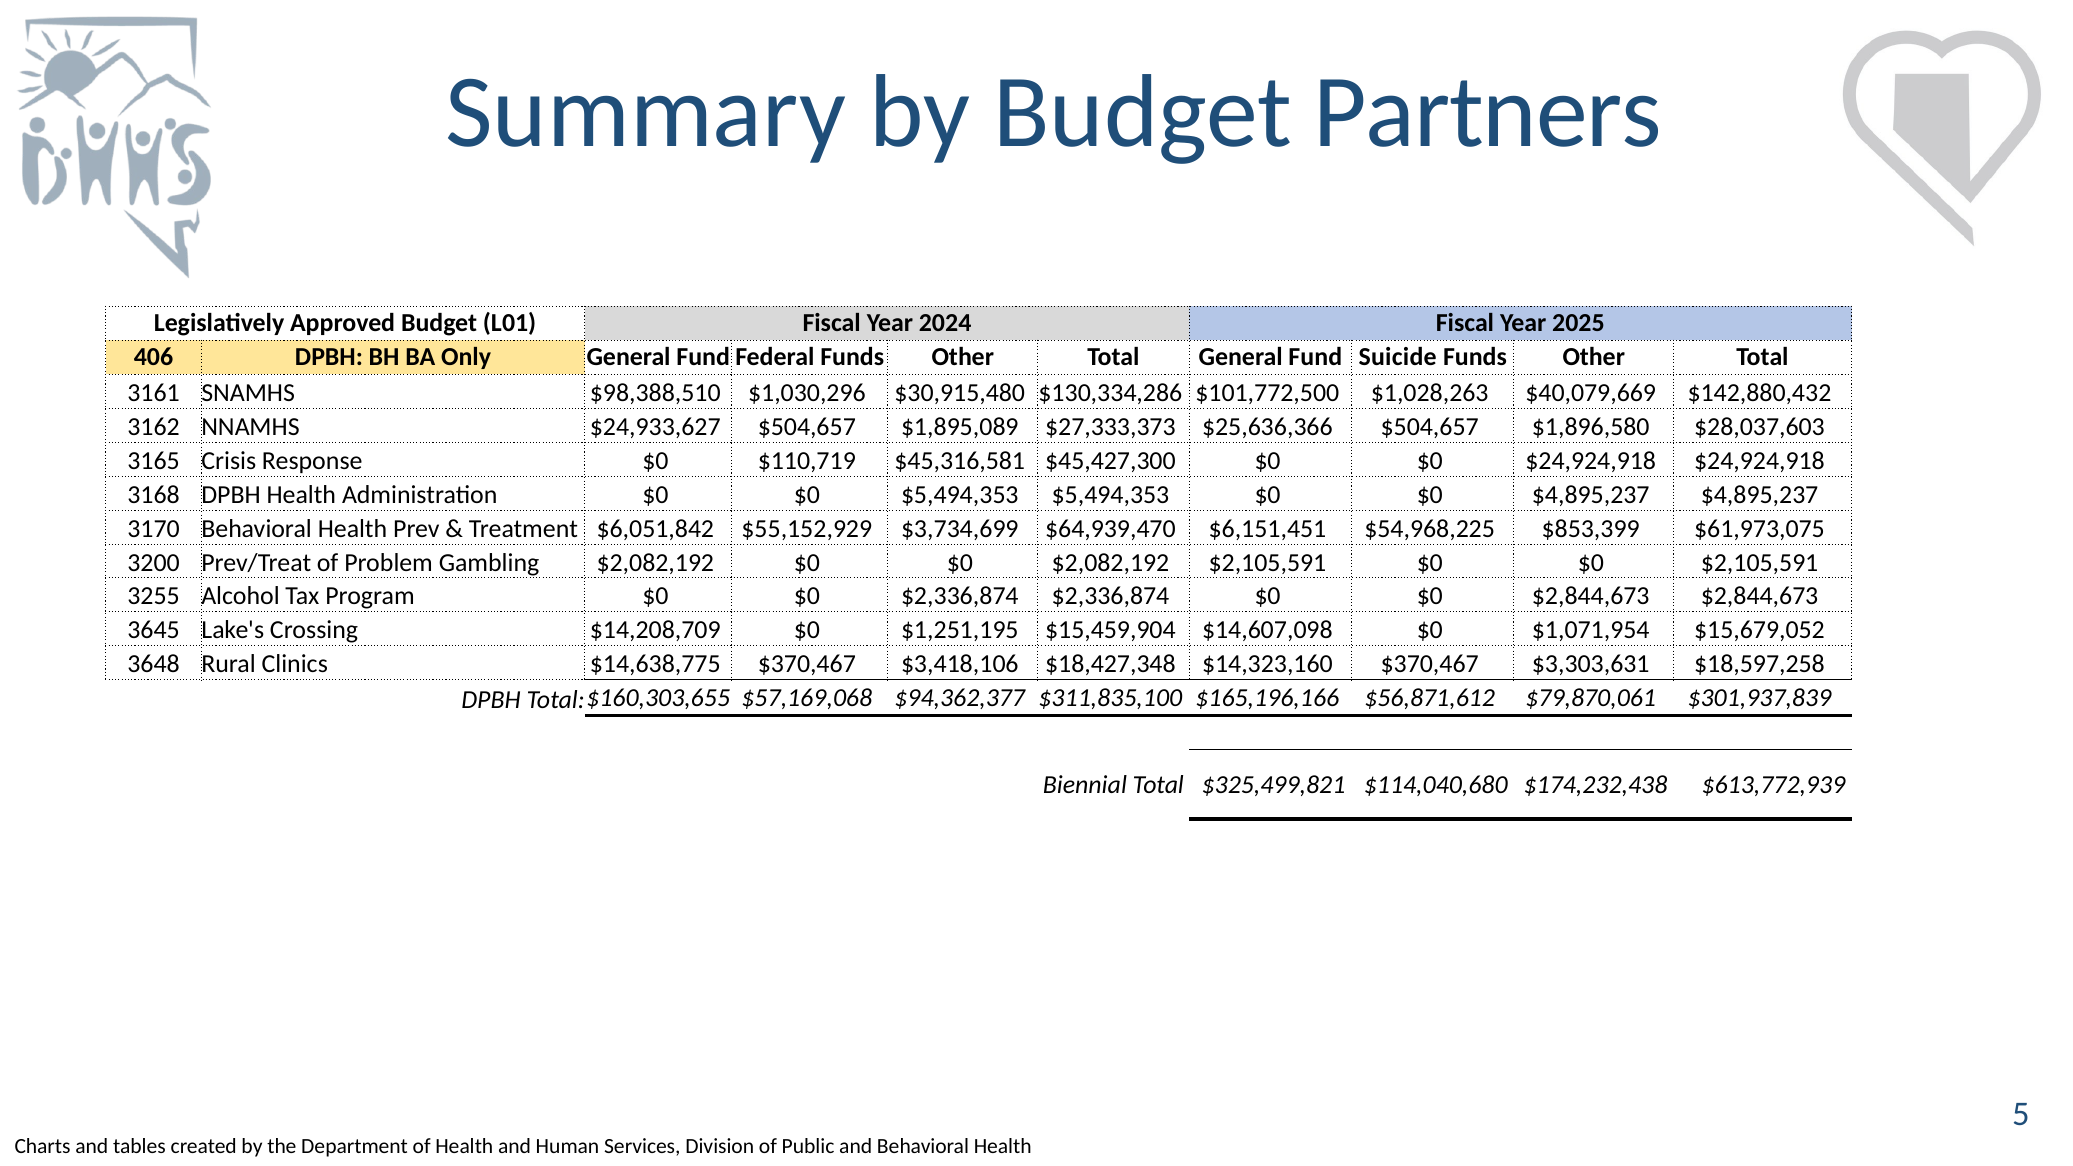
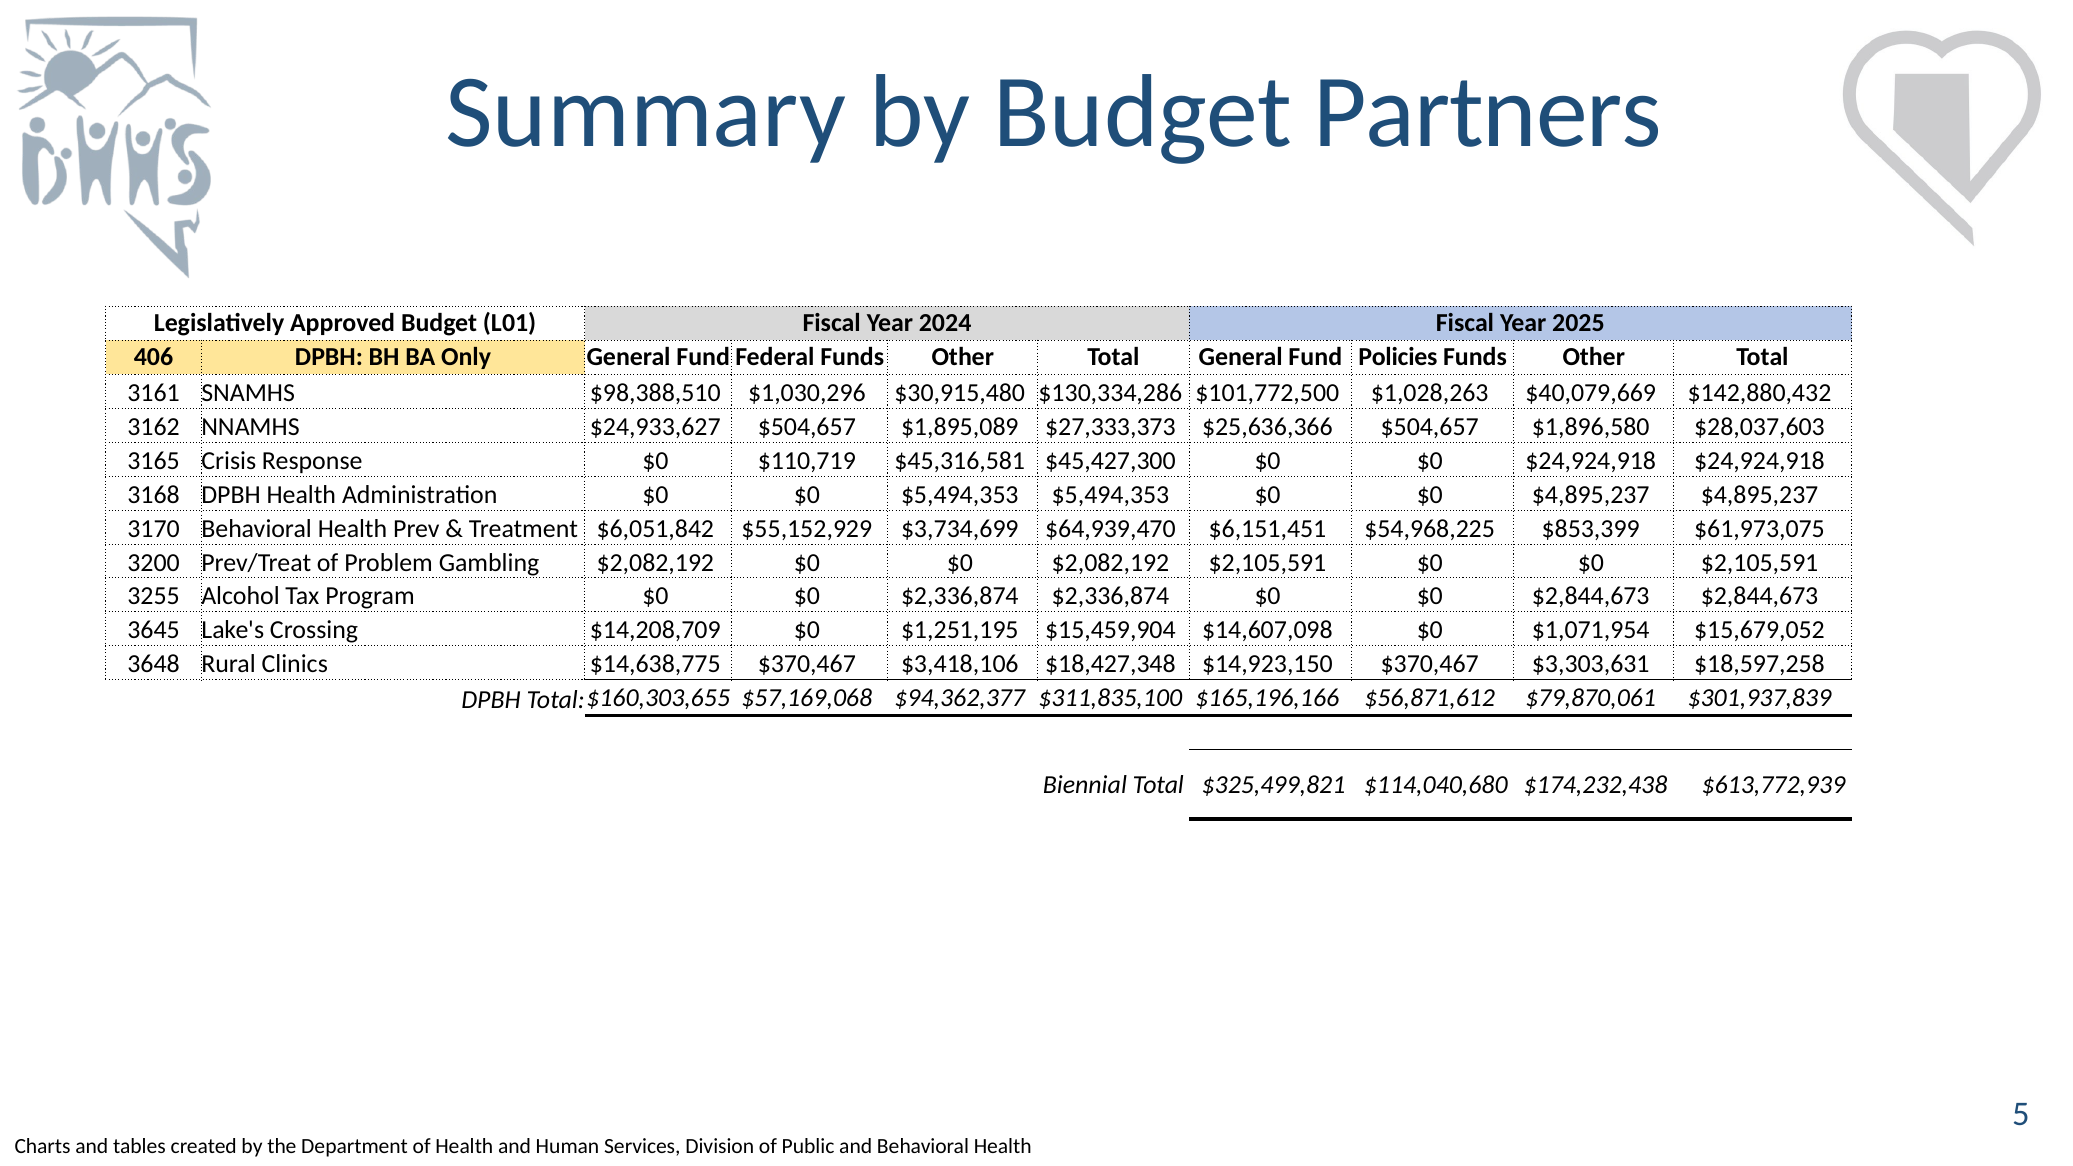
Suicide: Suicide -> Policies
$14,323,160: $14,323,160 -> $14,923,150
